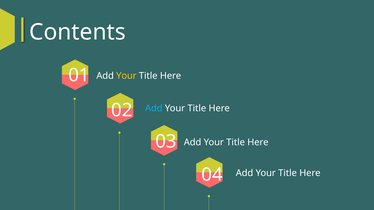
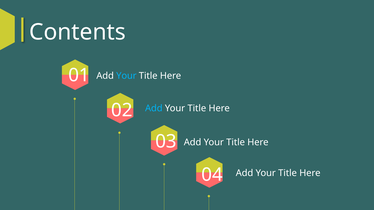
Your at (126, 76) colour: yellow -> light blue
